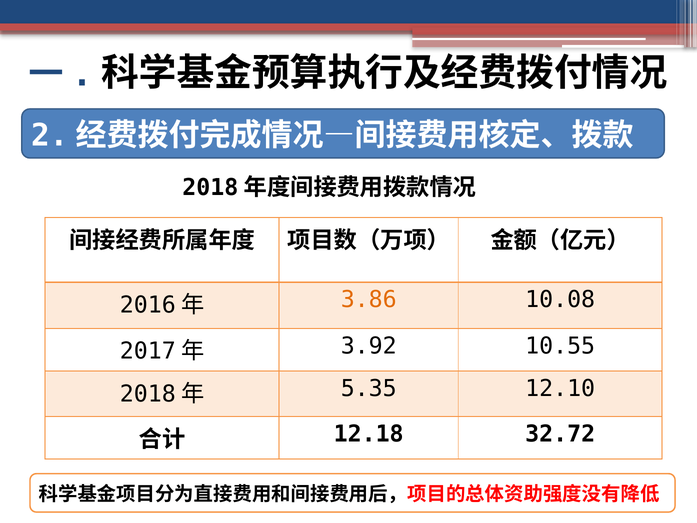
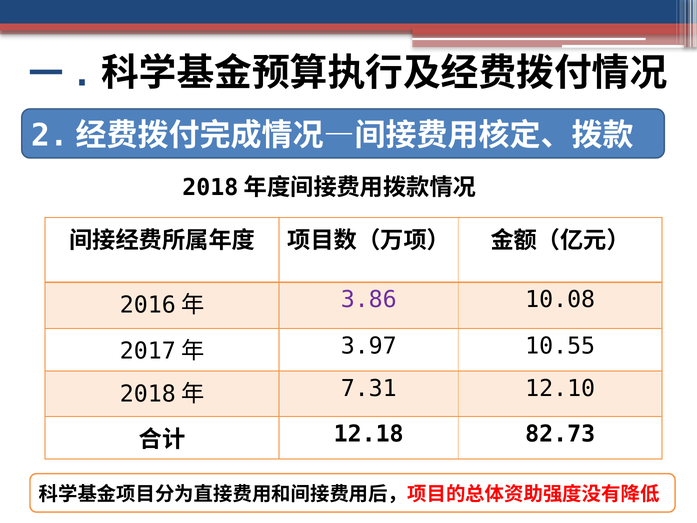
3.86 colour: orange -> purple
3.92: 3.92 -> 3.97
5.35: 5.35 -> 7.31
32.72: 32.72 -> 82.73
